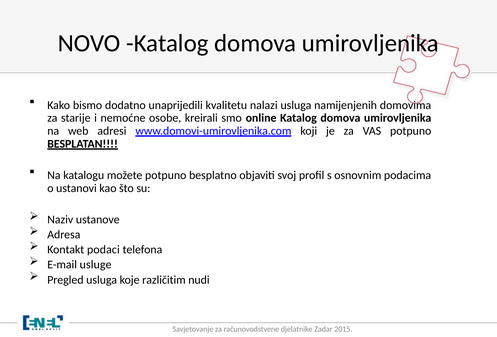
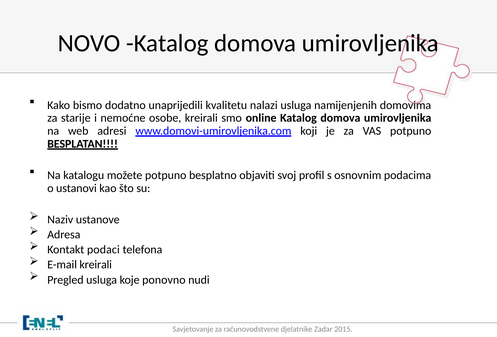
E-mail usluge: usluge -> kreirali
različitim: različitim -> ponovno
